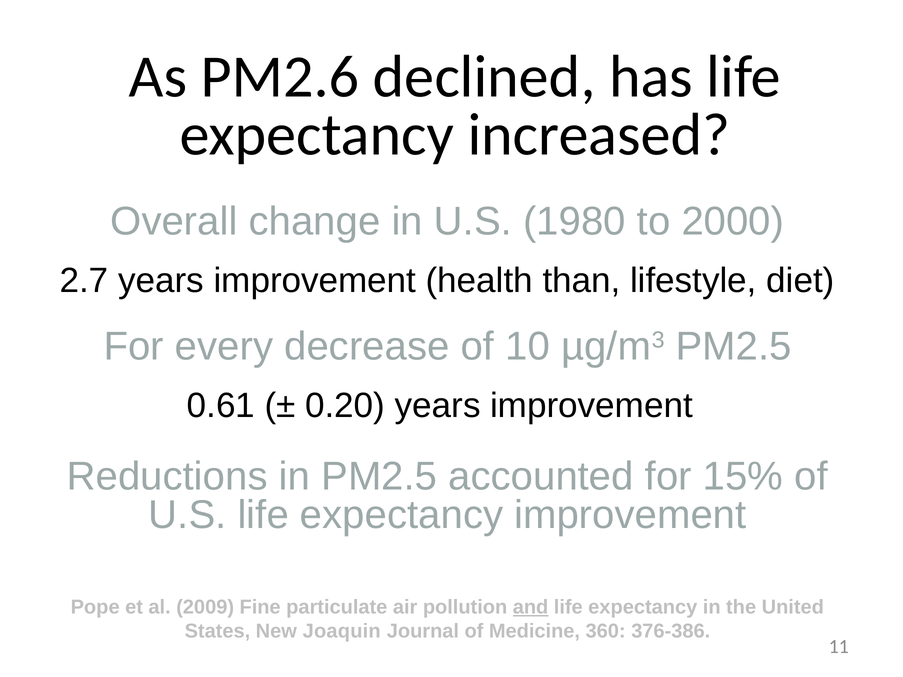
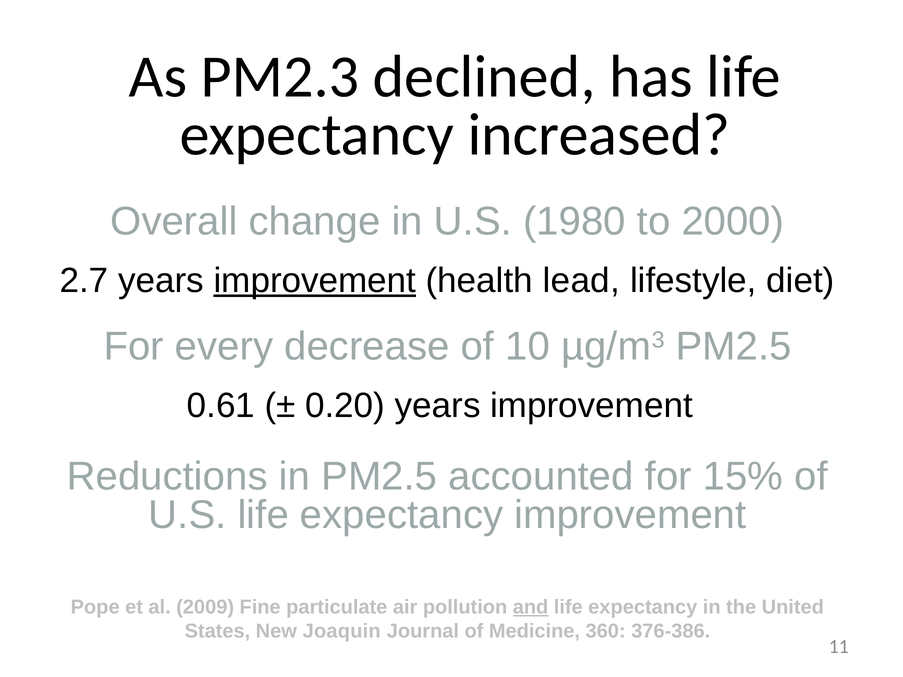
PM2.6: PM2.6 -> PM2.3
improvement at (315, 281) underline: none -> present
than: than -> lead
